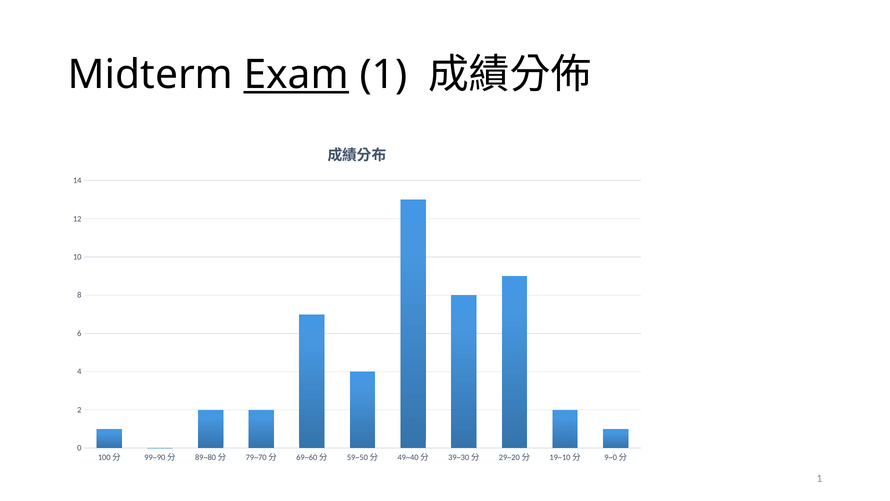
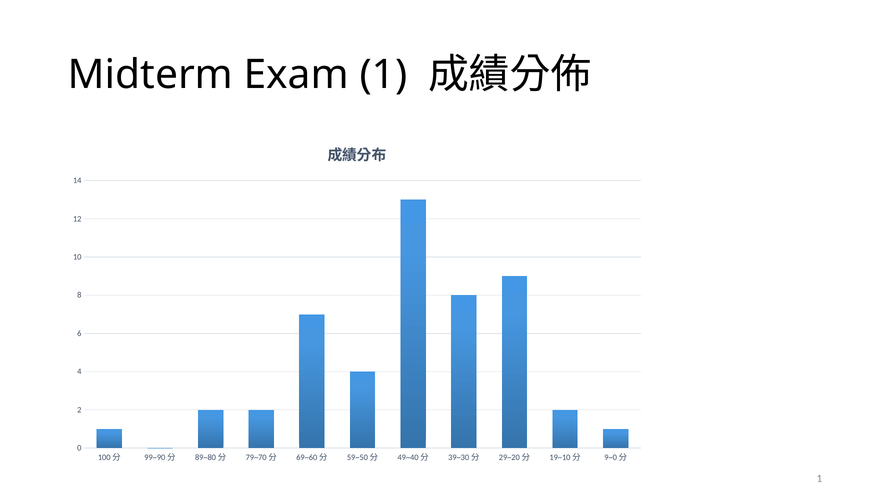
Exam underline: present -> none
